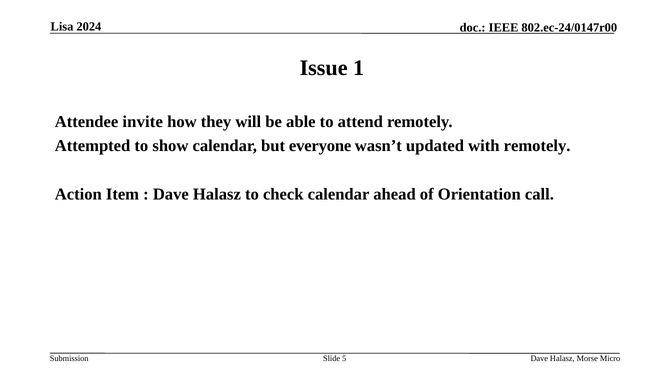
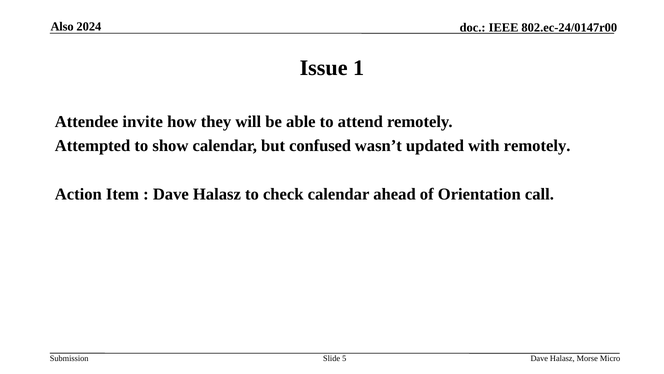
Lisa: Lisa -> Also
everyone: everyone -> confused
